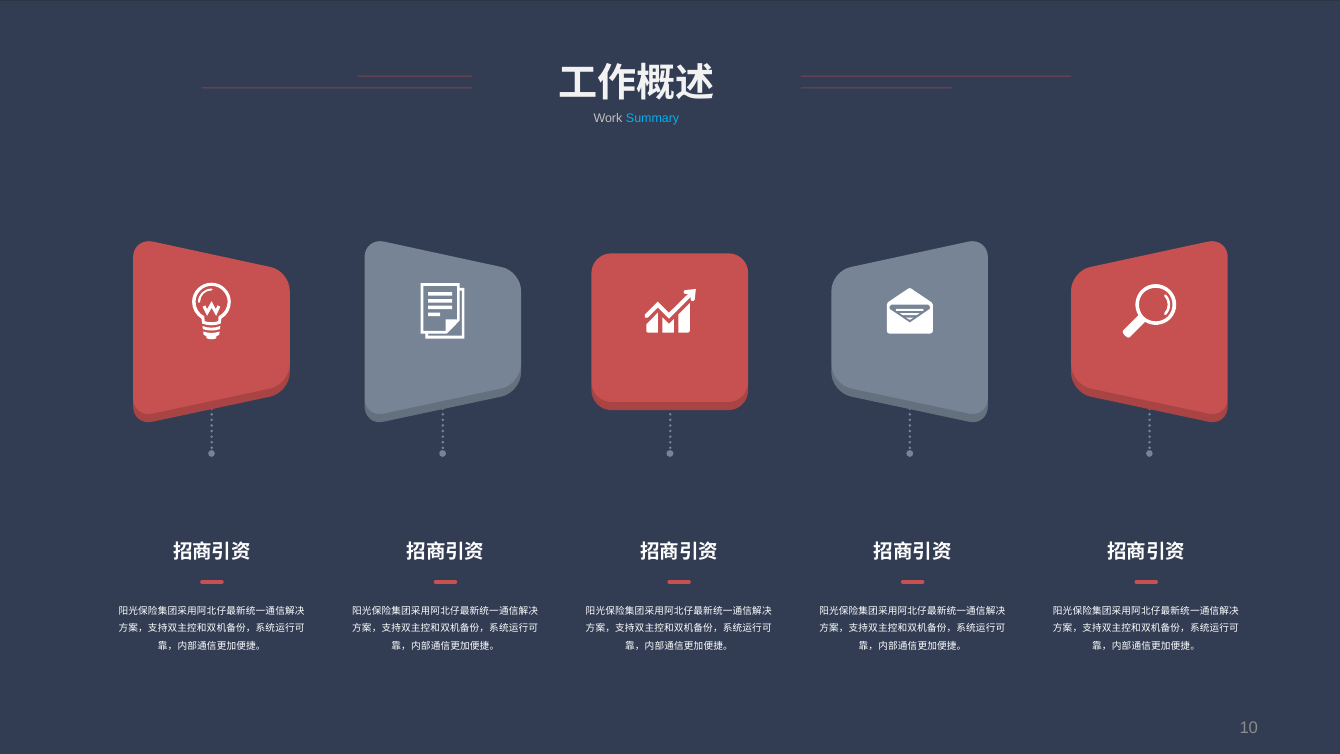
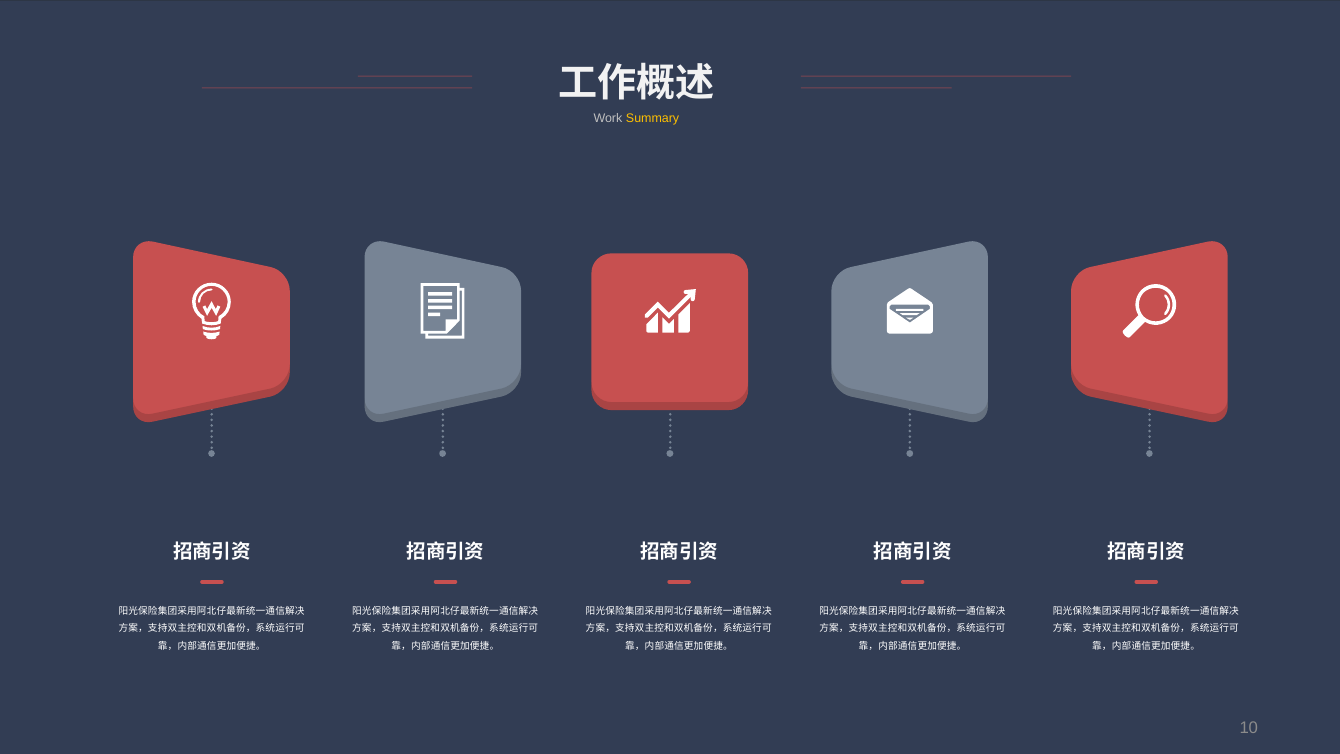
Summary colour: light blue -> yellow
